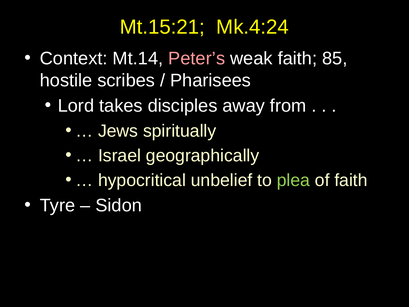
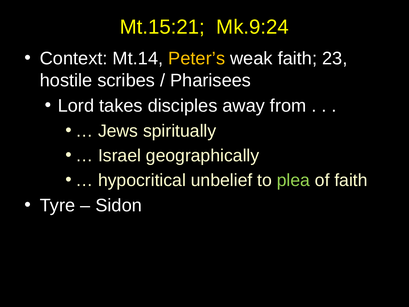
Mk.4:24: Mk.4:24 -> Mk.9:24
Peter’s colour: pink -> yellow
85: 85 -> 23
